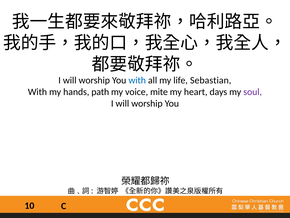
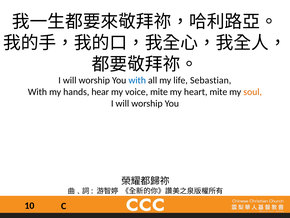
path: path -> hear
heart days: days -> mite
soul colour: purple -> orange
